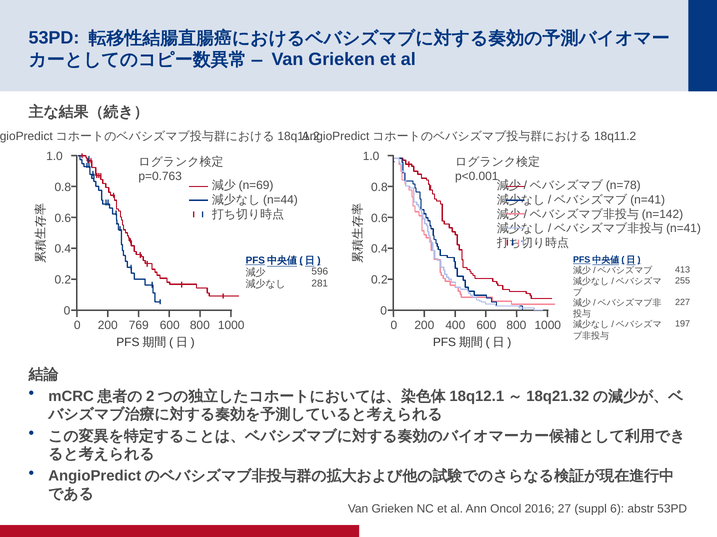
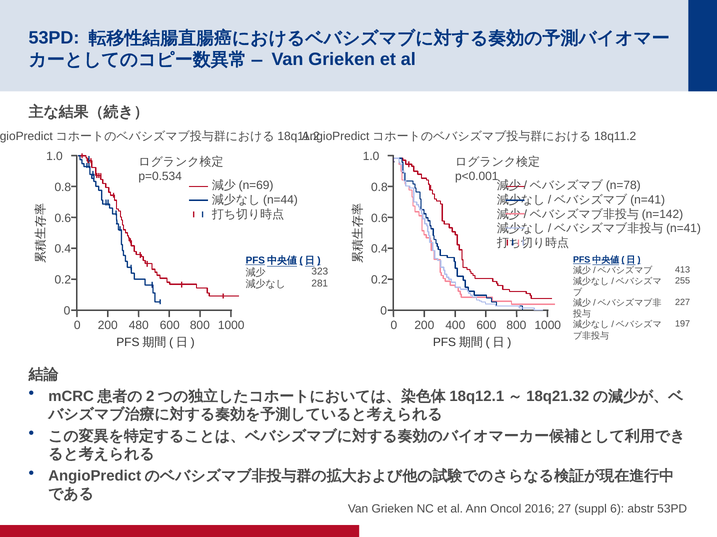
p=0.763: p=0.763 -> p=0.534
596: 596 -> 323
769: 769 -> 480
